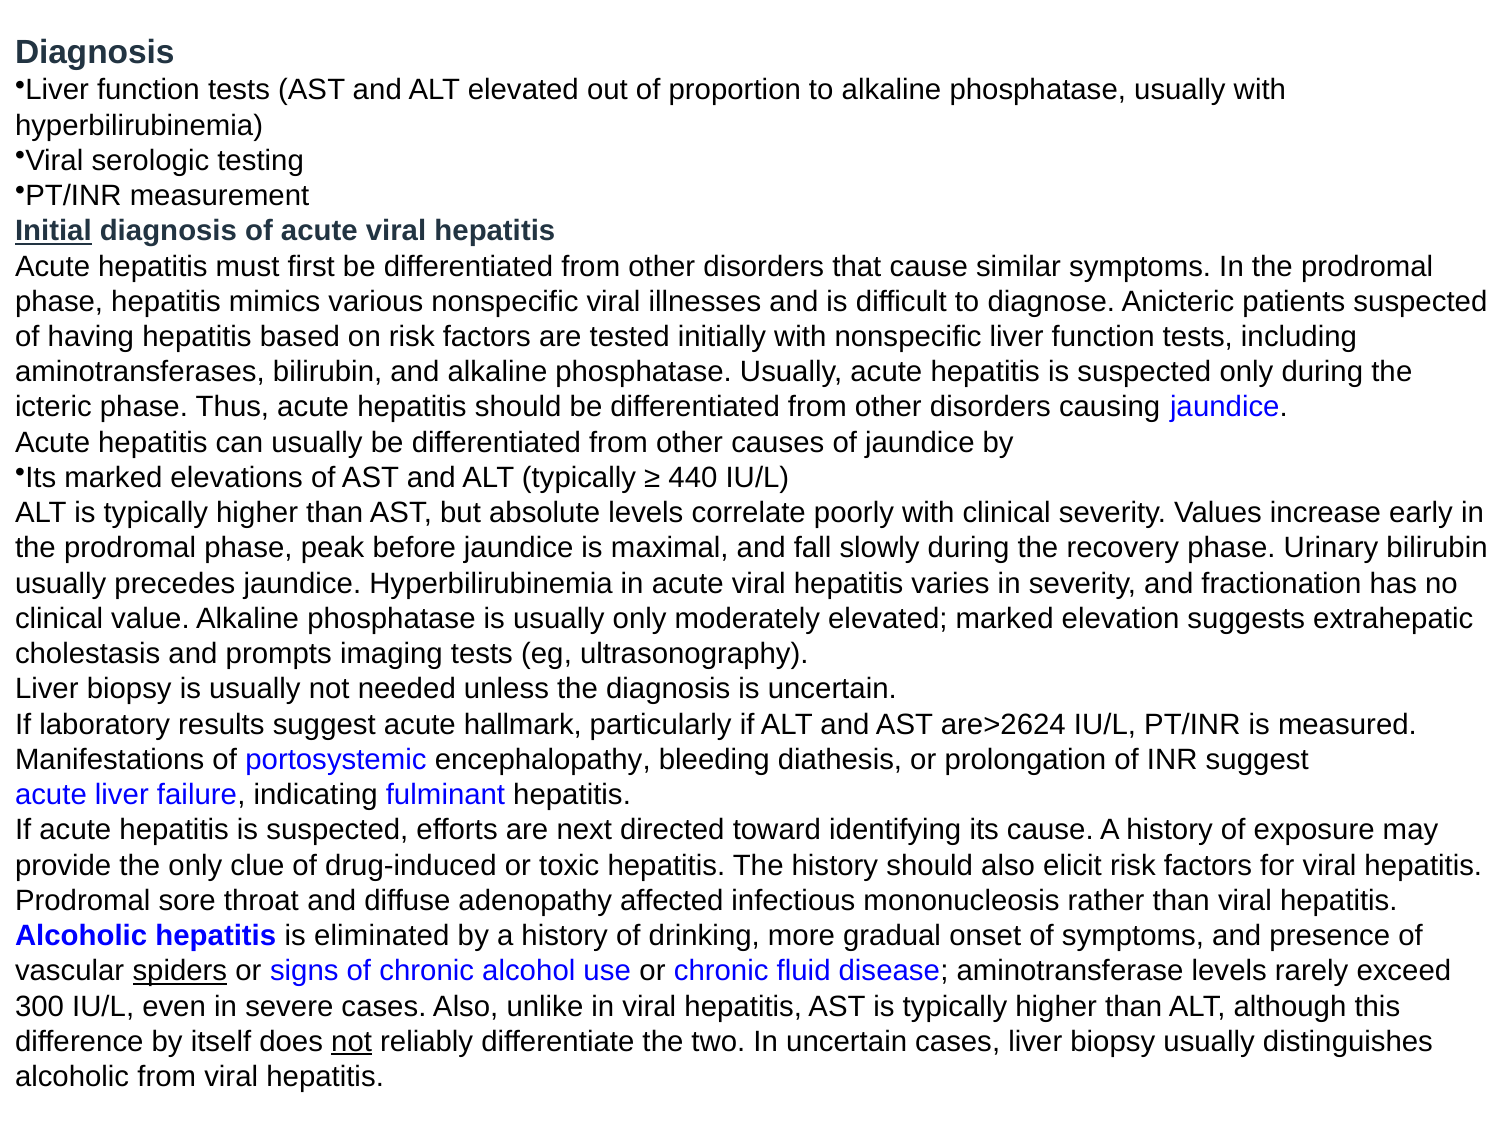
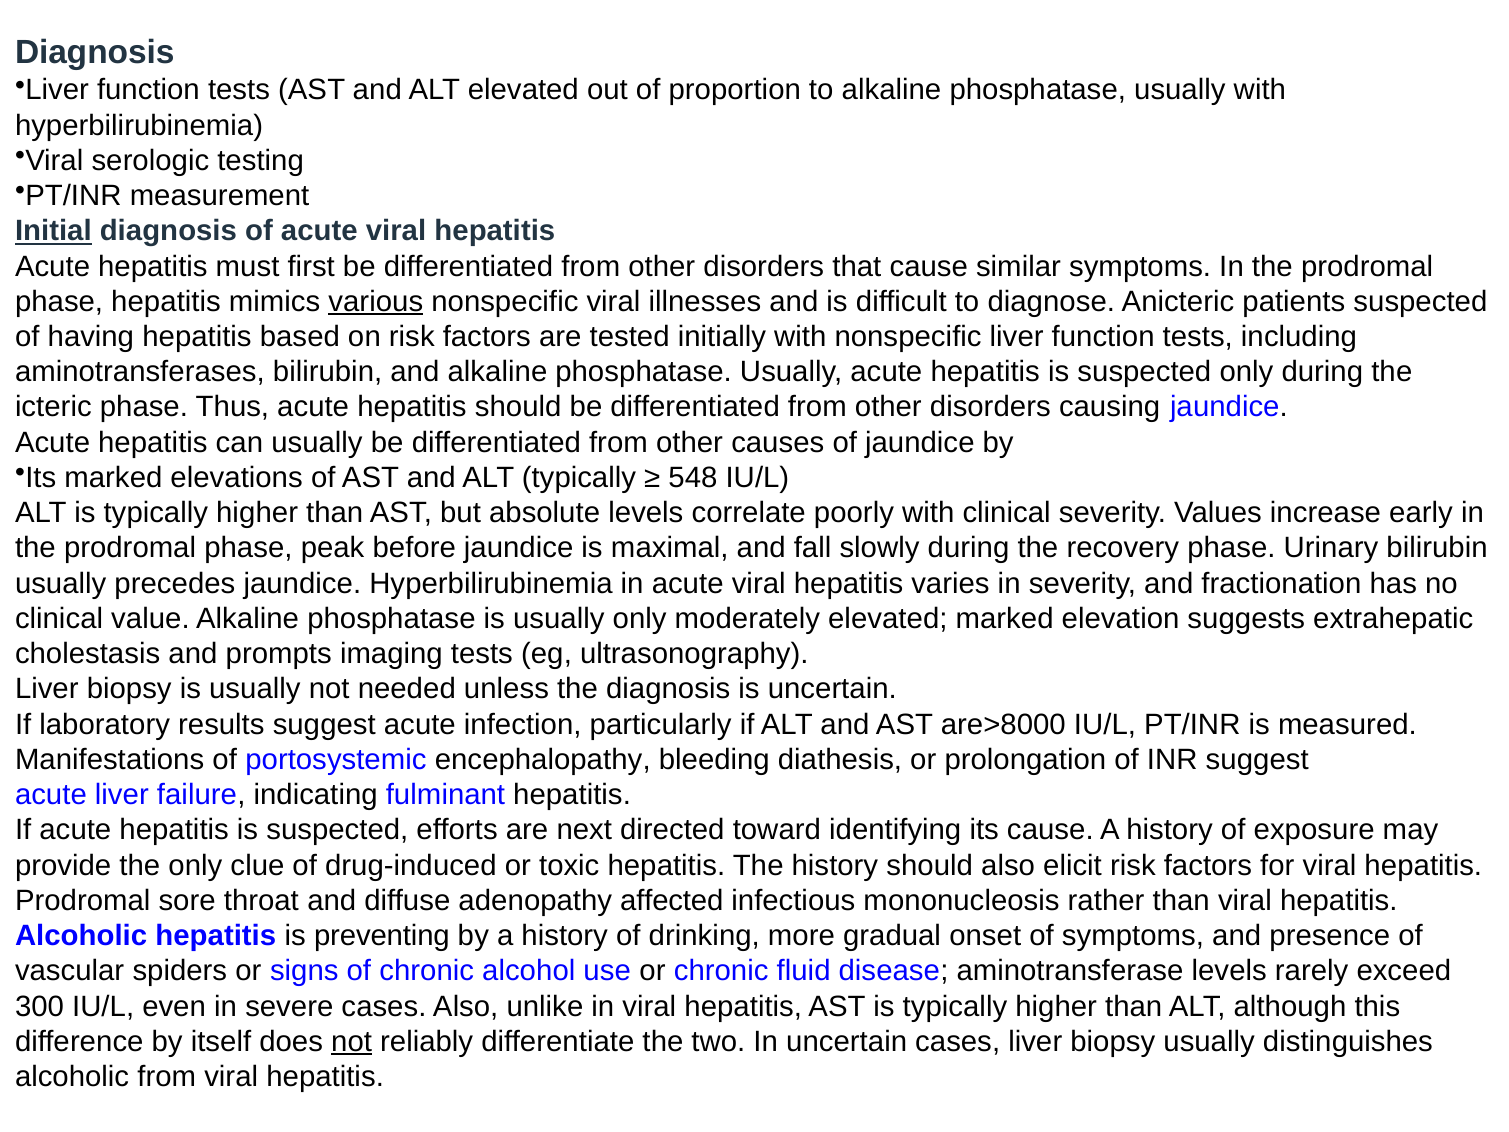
various underline: none -> present
440: 440 -> 548
hallmark: hallmark -> infection
are>2624: are>2624 -> are>8000
eliminated: eliminated -> preventing
spiders underline: present -> none
